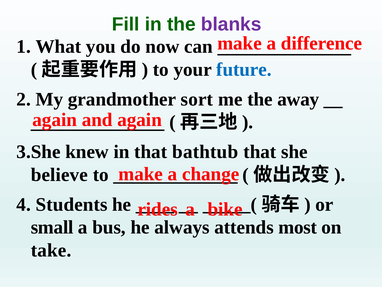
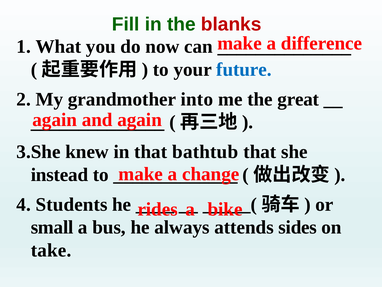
blanks colour: purple -> red
sort: sort -> into
away: away -> great
believe: believe -> instead
most: most -> sides
